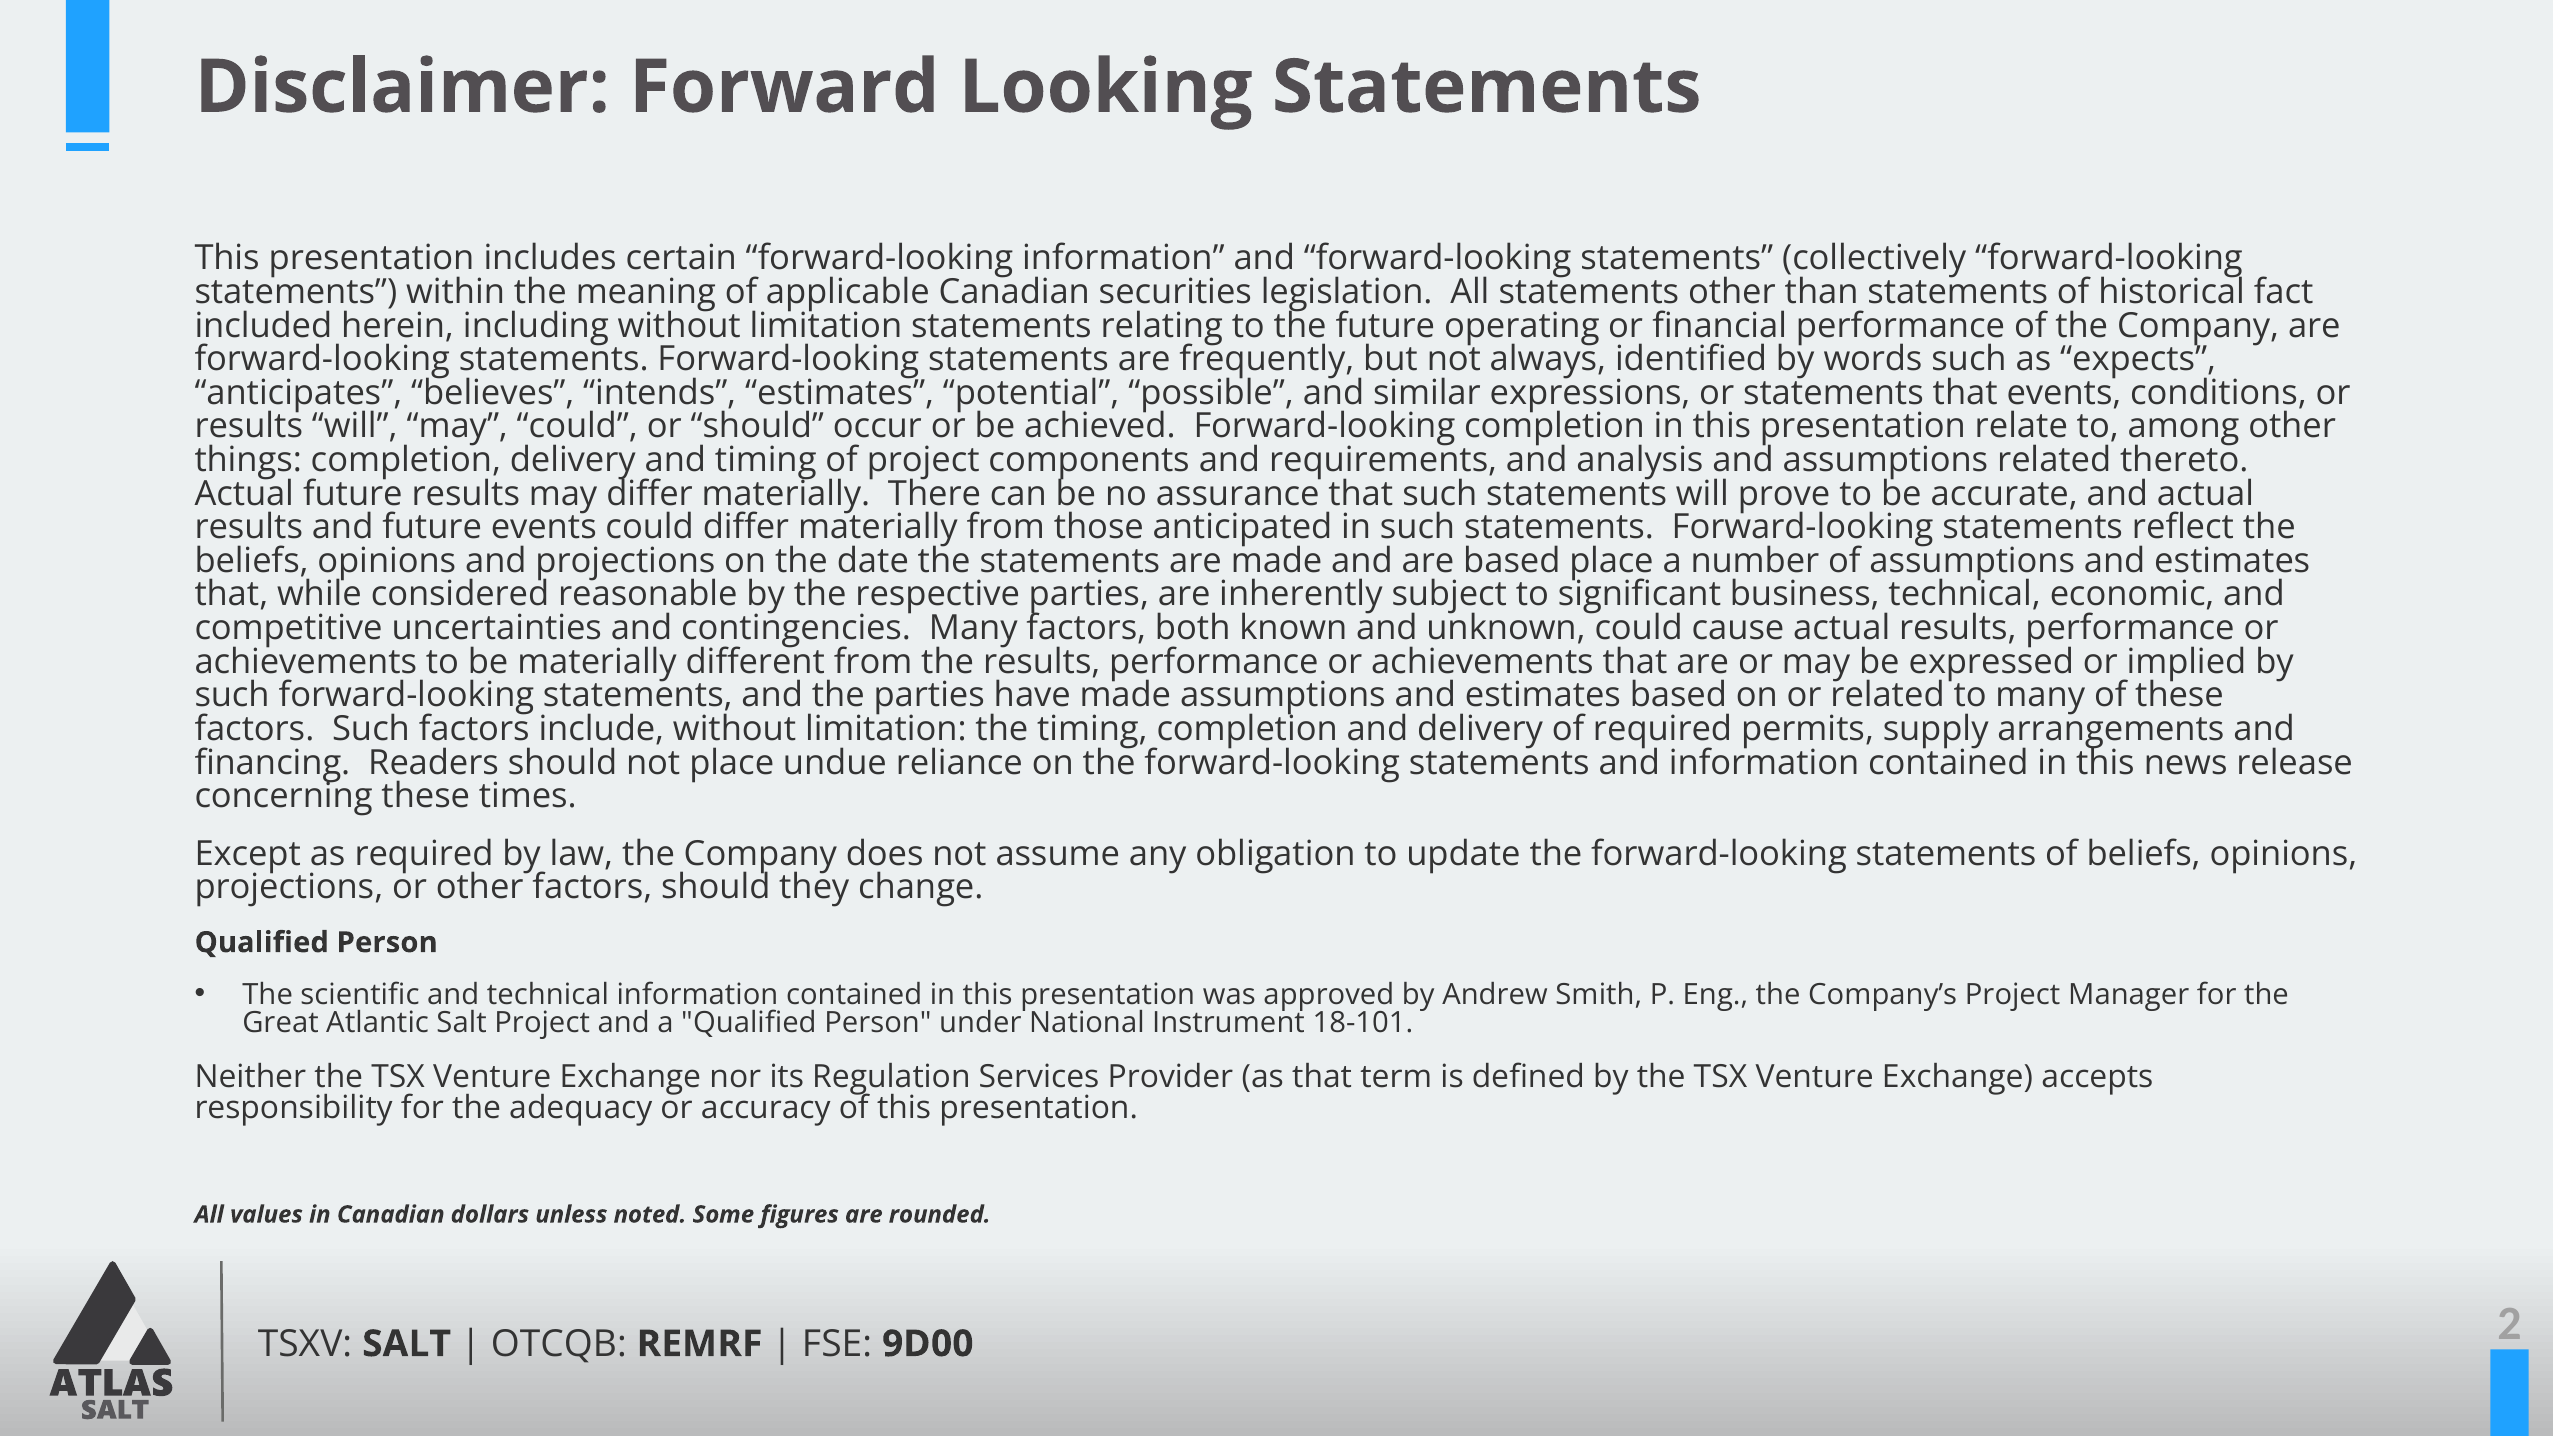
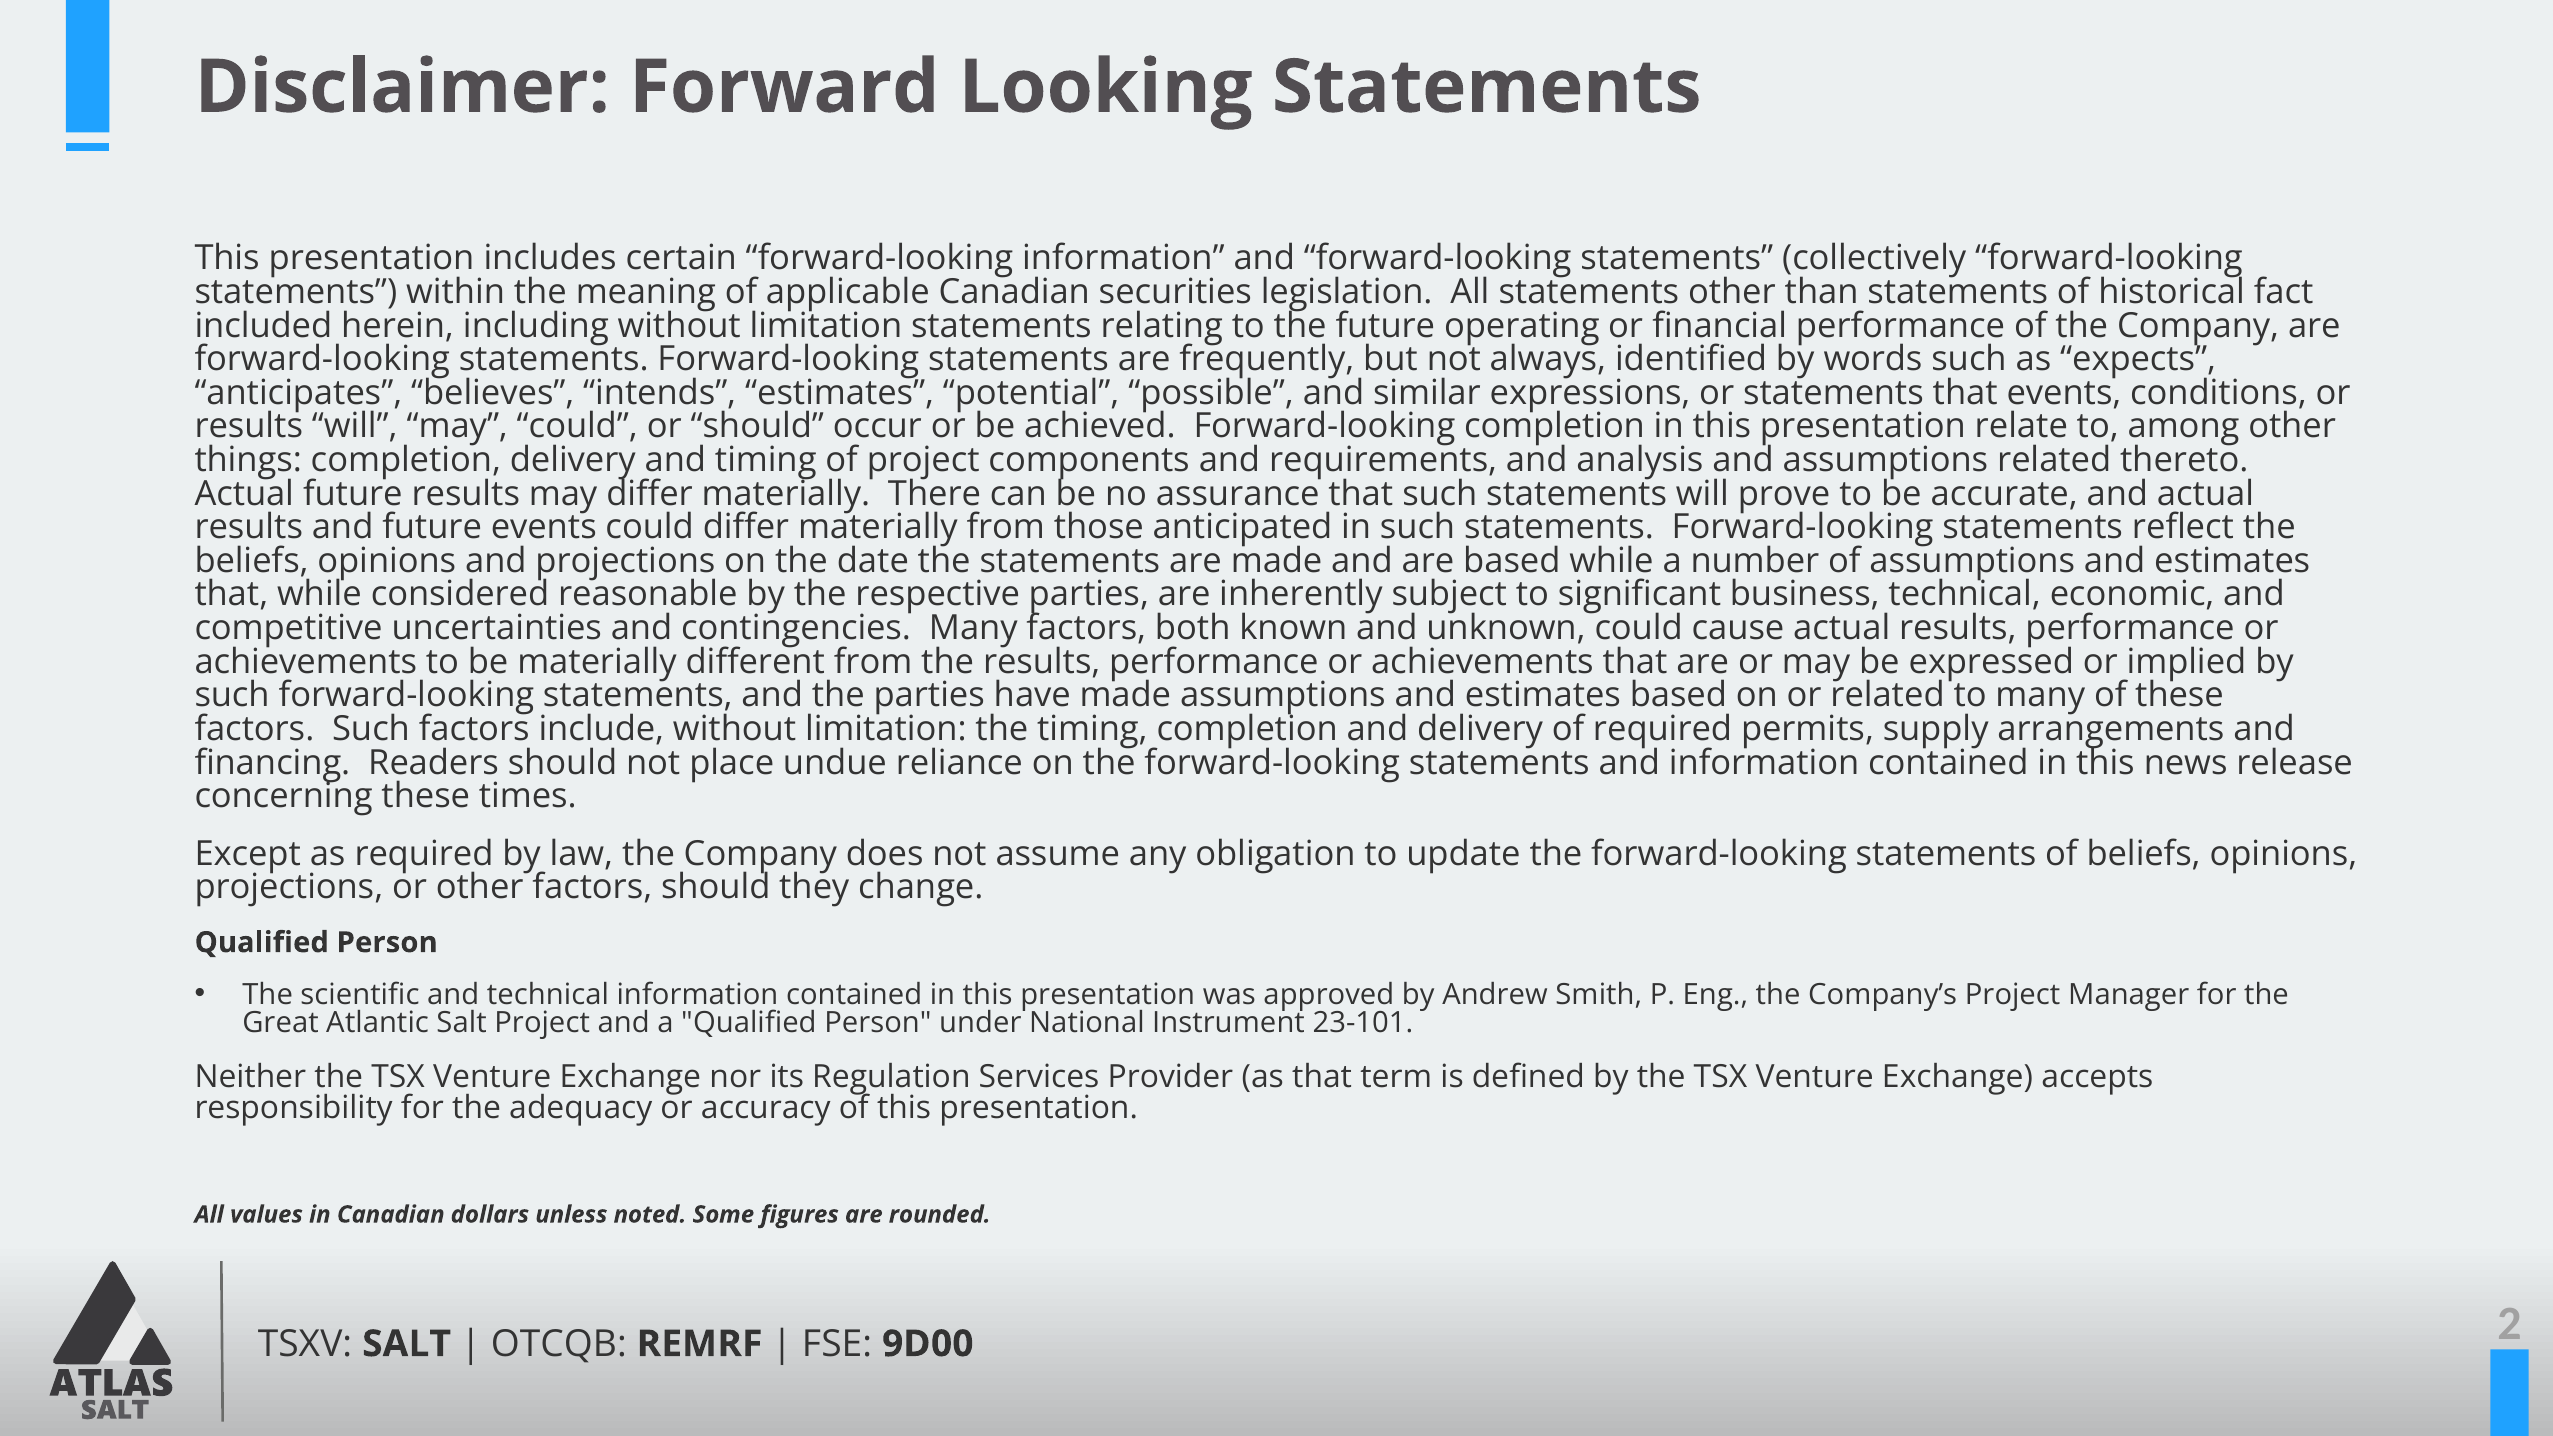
based place: place -> while
18-101: 18-101 -> 23-101
